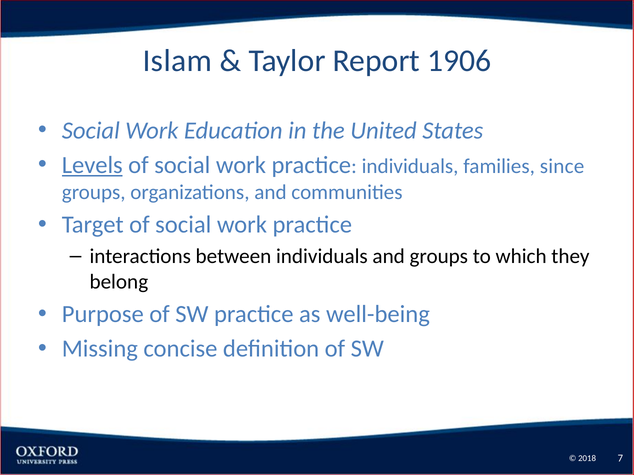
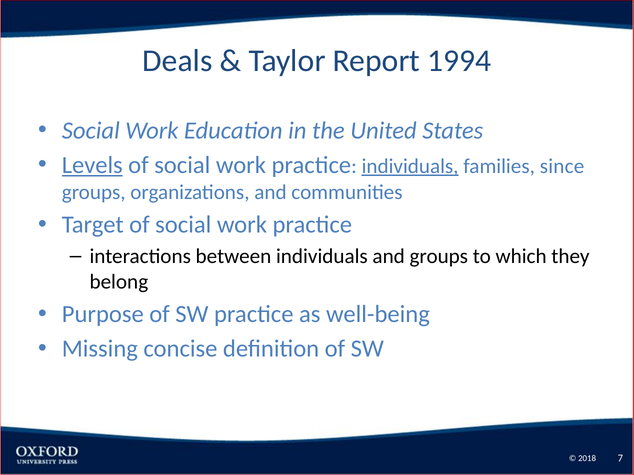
Islam: Islam -> Deals
1906: 1906 -> 1994
individuals at (410, 166) underline: none -> present
